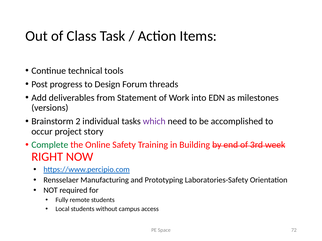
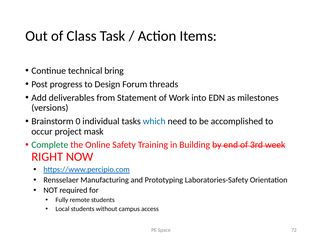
tools: tools -> bring
2: 2 -> 0
which colour: purple -> blue
story: story -> mask
